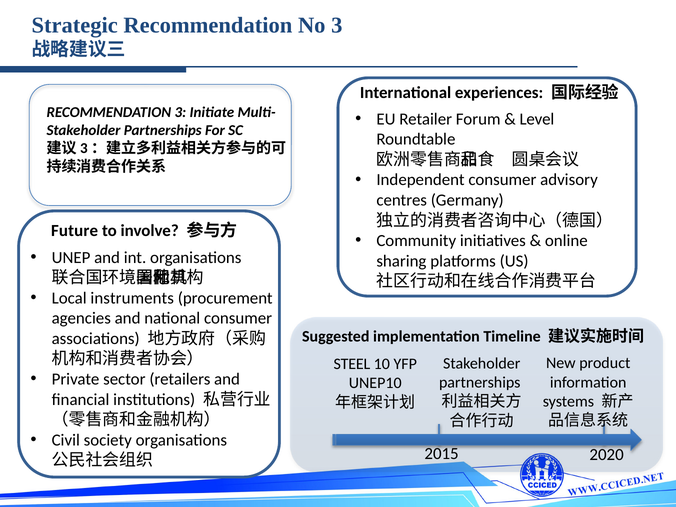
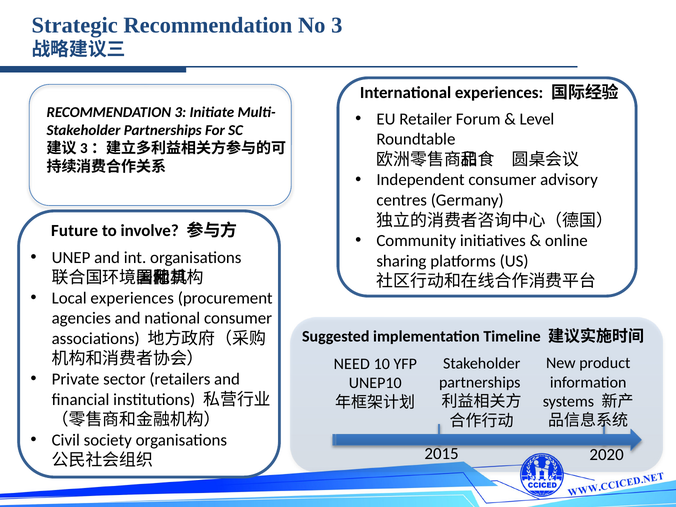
Local instruments: instruments -> experiences
STEEL: STEEL -> NEED
